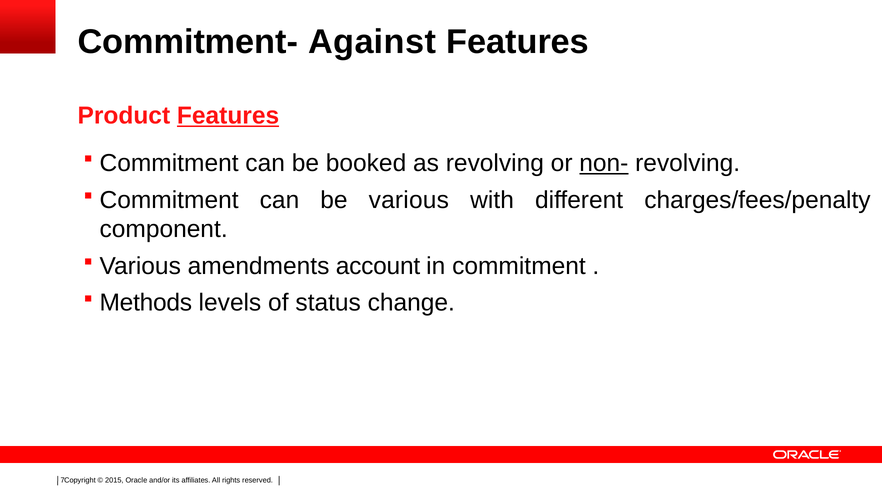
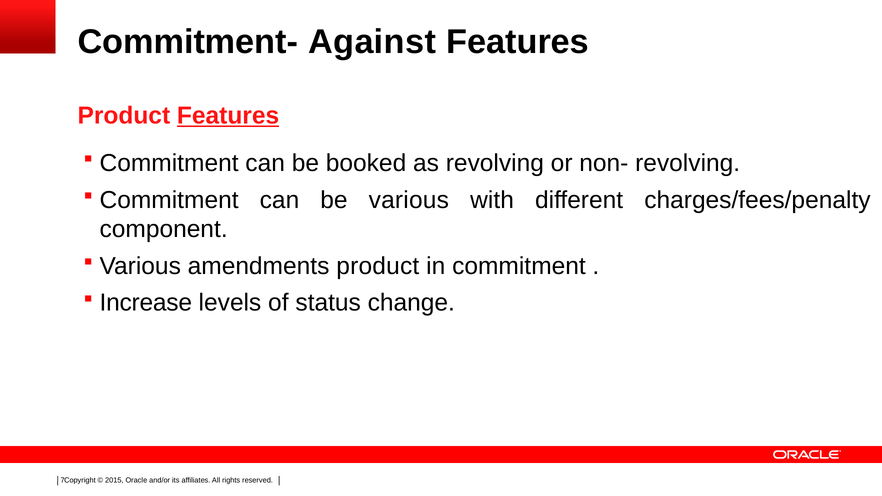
non- underline: present -> none
amendments account: account -> product
Methods: Methods -> Increase
